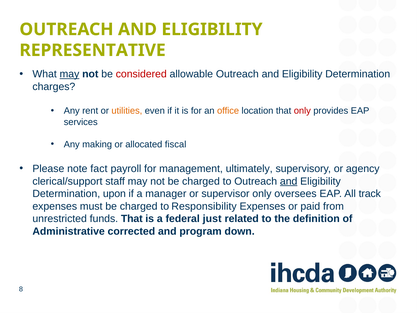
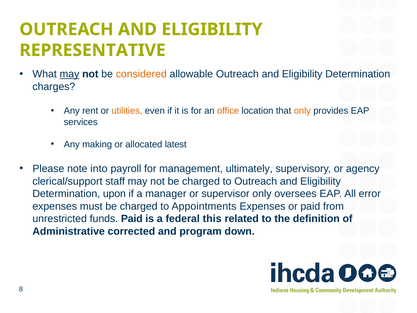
considered colour: red -> orange
only at (302, 111) colour: red -> orange
fiscal: fiscal -> latest
fact: fact -> into
and at (289, 181) underline: present -> none
track: track -> error
Responsibility: Responsibility -> Appointments
funds That: That -> Paid
just: just -> this
